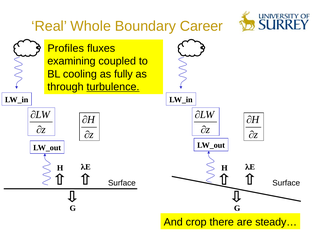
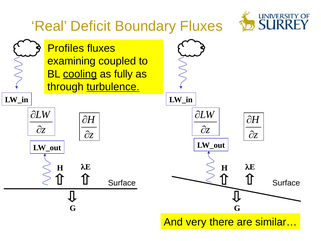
Whole: Whole -> Deficit
Boundary Career: Career -> Fluxes
cooling underline: none -> present
crop: crop -> very
steady…: steady… -> similar…
